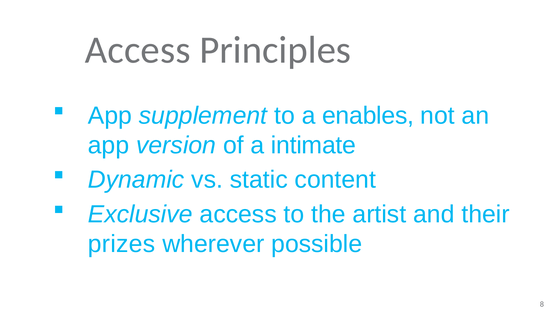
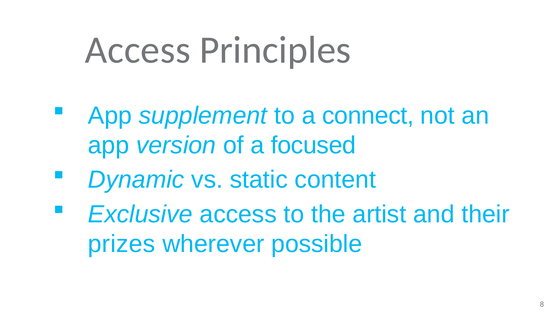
enables: enables -> connect
intimate: intimate -> focused
